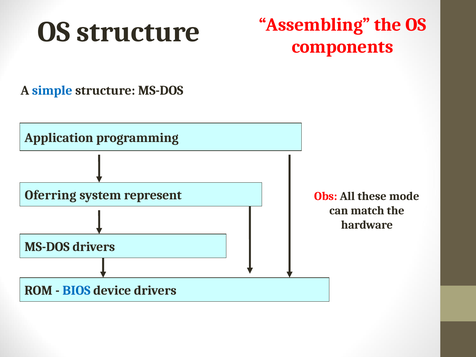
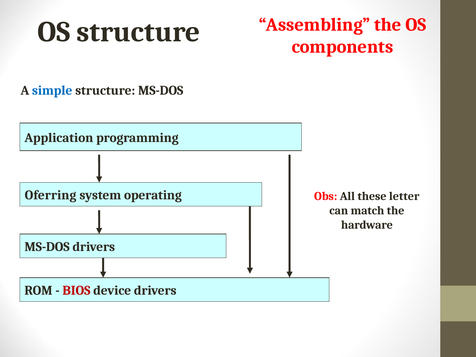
represent: represent -> operating
mode: mode -> letter
BIOS colour: blue -> red
